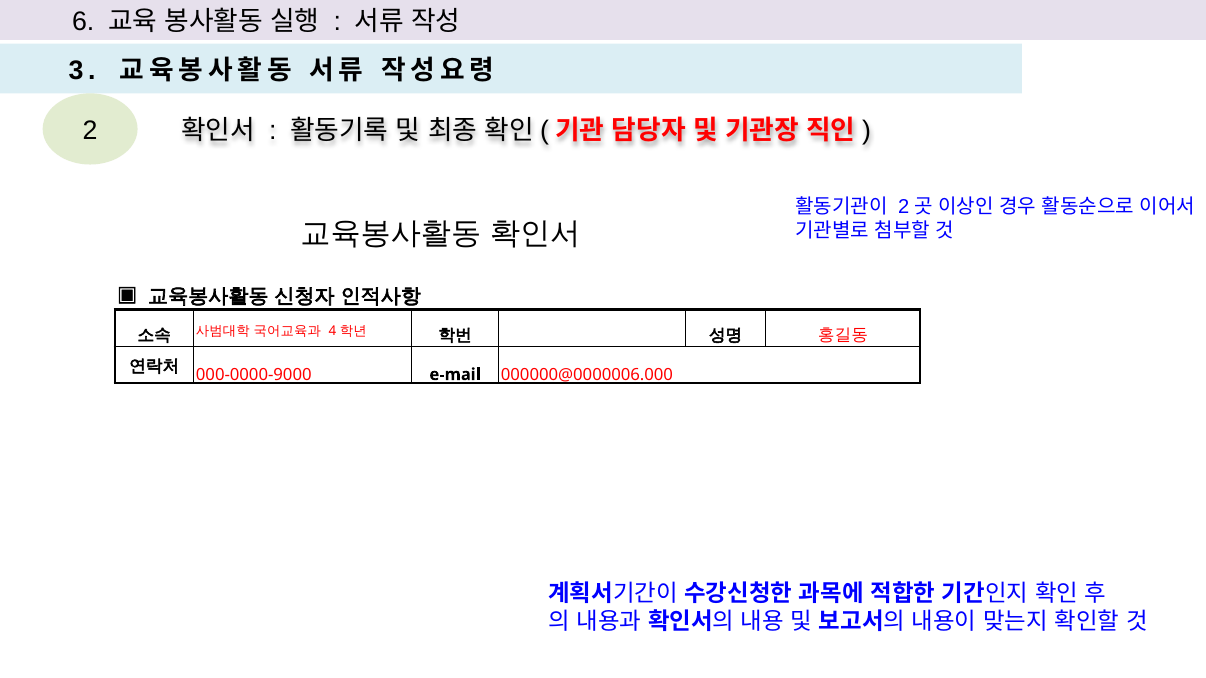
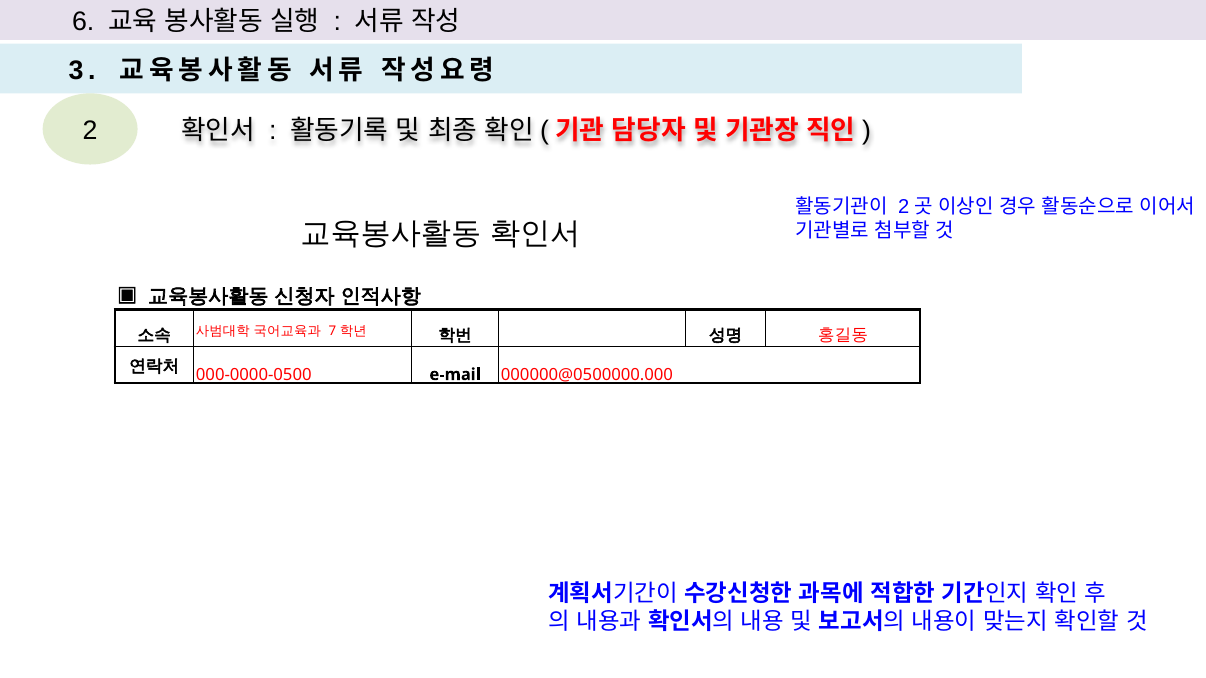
4: 4 -> 7
000-0000-9000: 000-0000-9000 -> 000-0000-0500
000000@0000006.000: 000000@0000006.000 -> 000000@0500000.000
